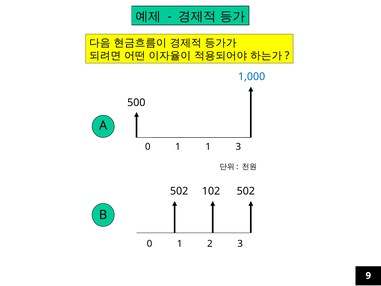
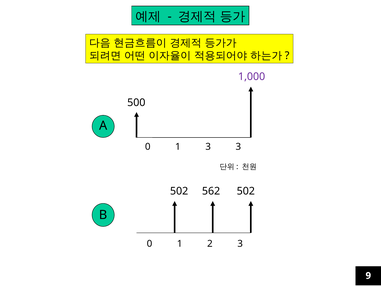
1,000 colour: blue -> purple
1 1: 1 -> 3
102: 102 -> 562
